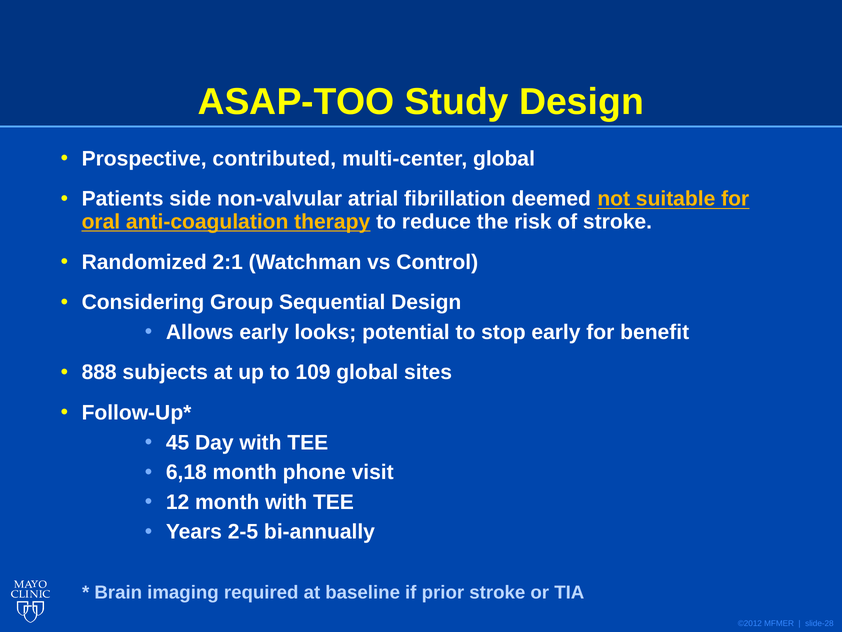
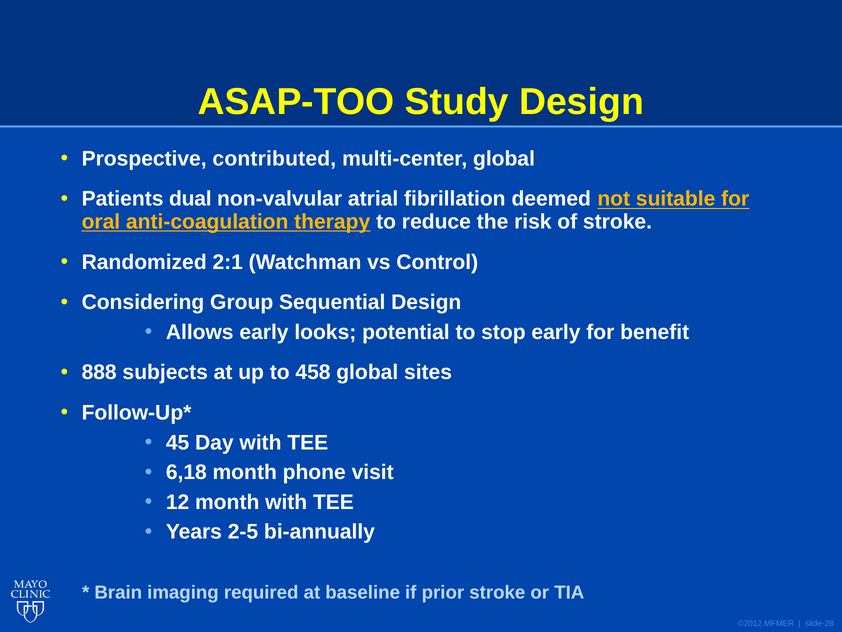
side: side -> dual
109: 109 -> 458
